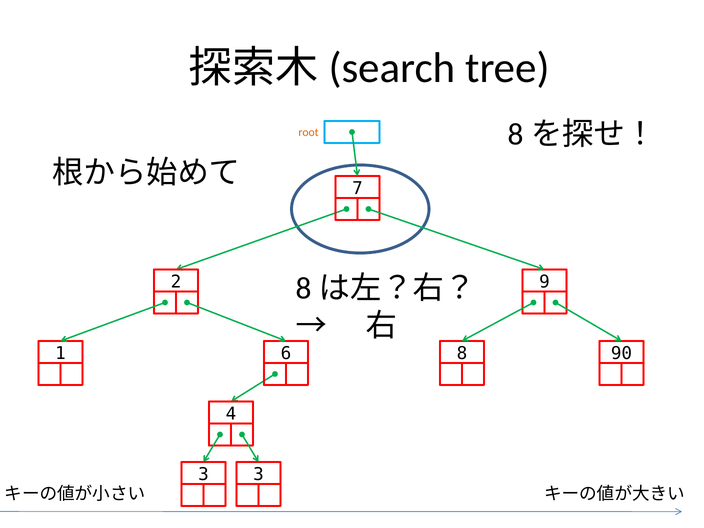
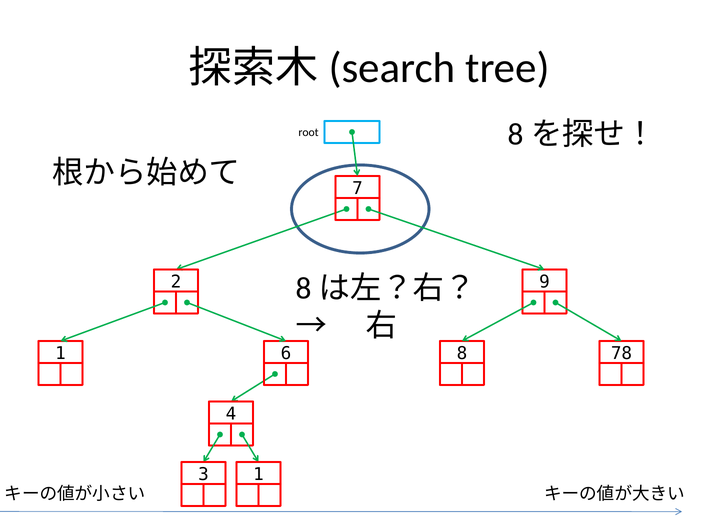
root colour: orange -> black
90: 90 -> 78
3 3: 3 -> 1
